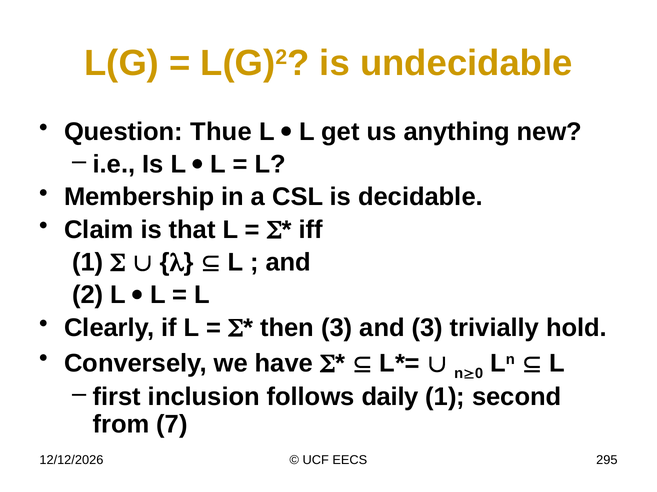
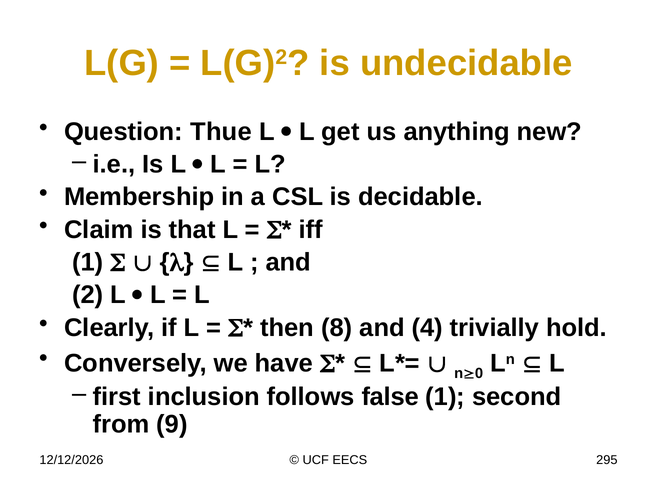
then 3: 3 -> 8
and 3: 3 -> 4
daily: daily -> false
7: 7 -> 9
